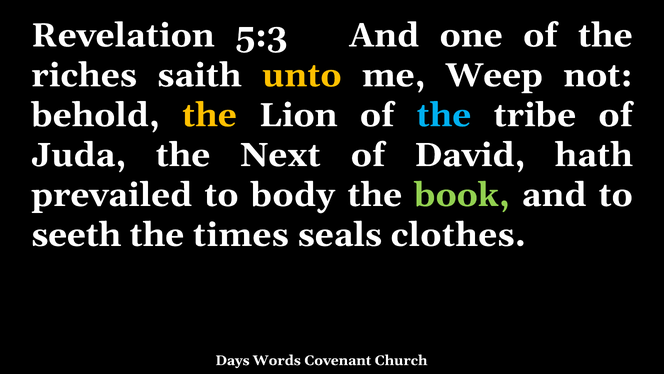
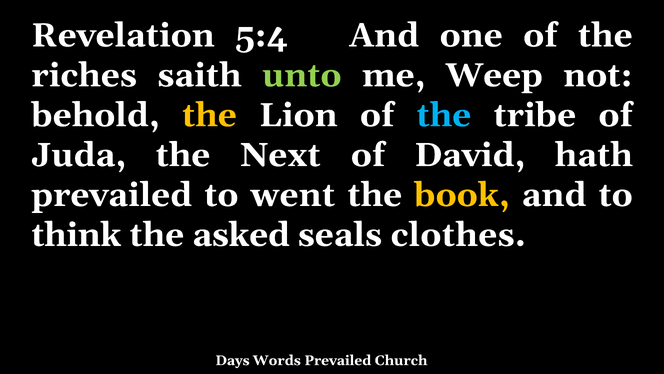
5:3: 5:3 -> 5:4
unto colour: yellow -> light green
body: body -> went
book colour: light green -> yellow
seeth: seeth -> think
times: times -> asked
Words Covenant: Covenant -> Prevailed
